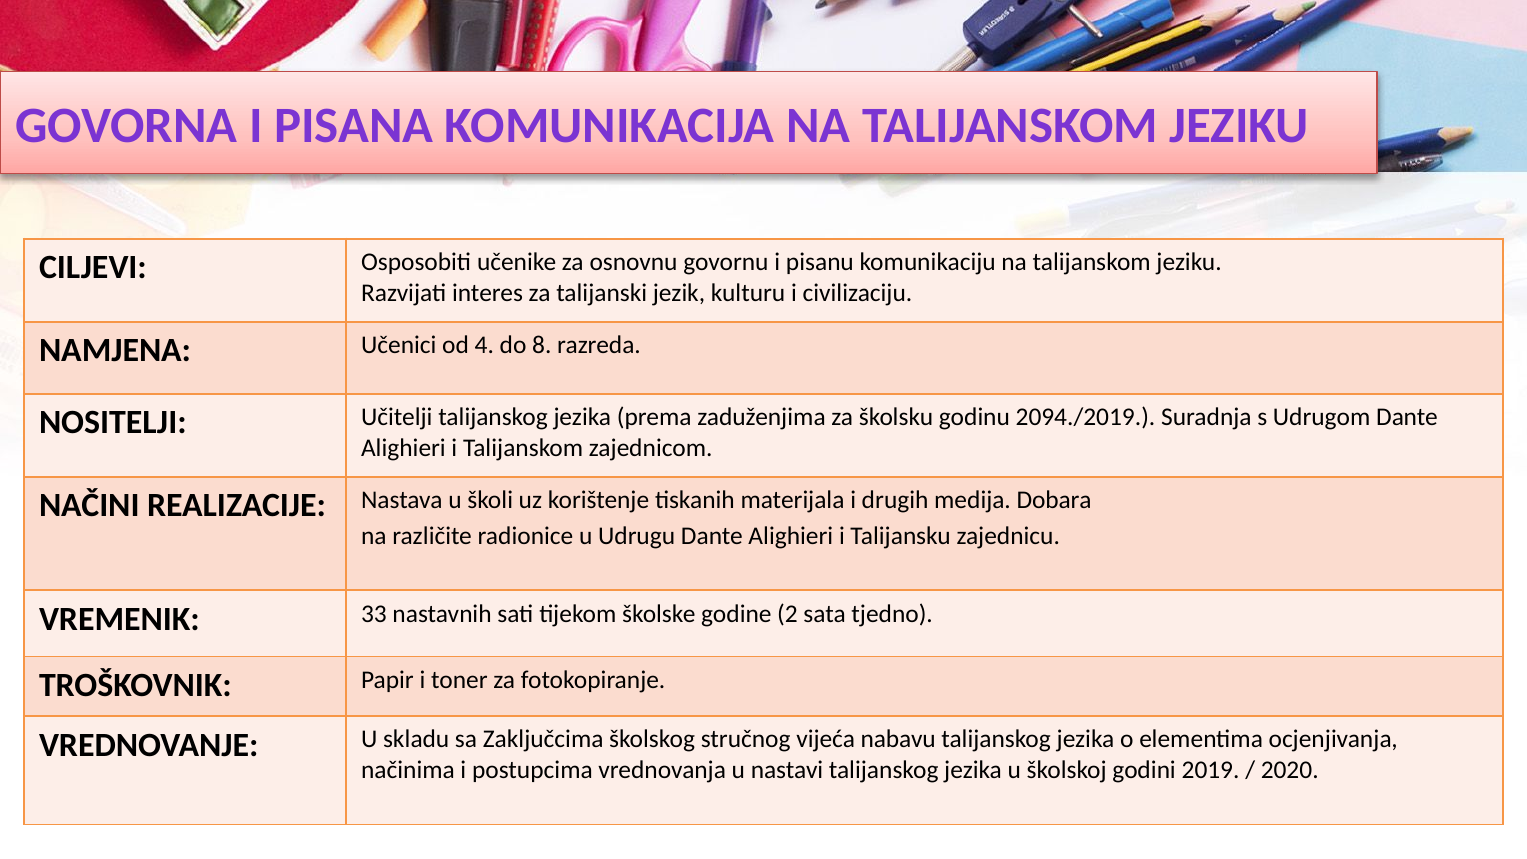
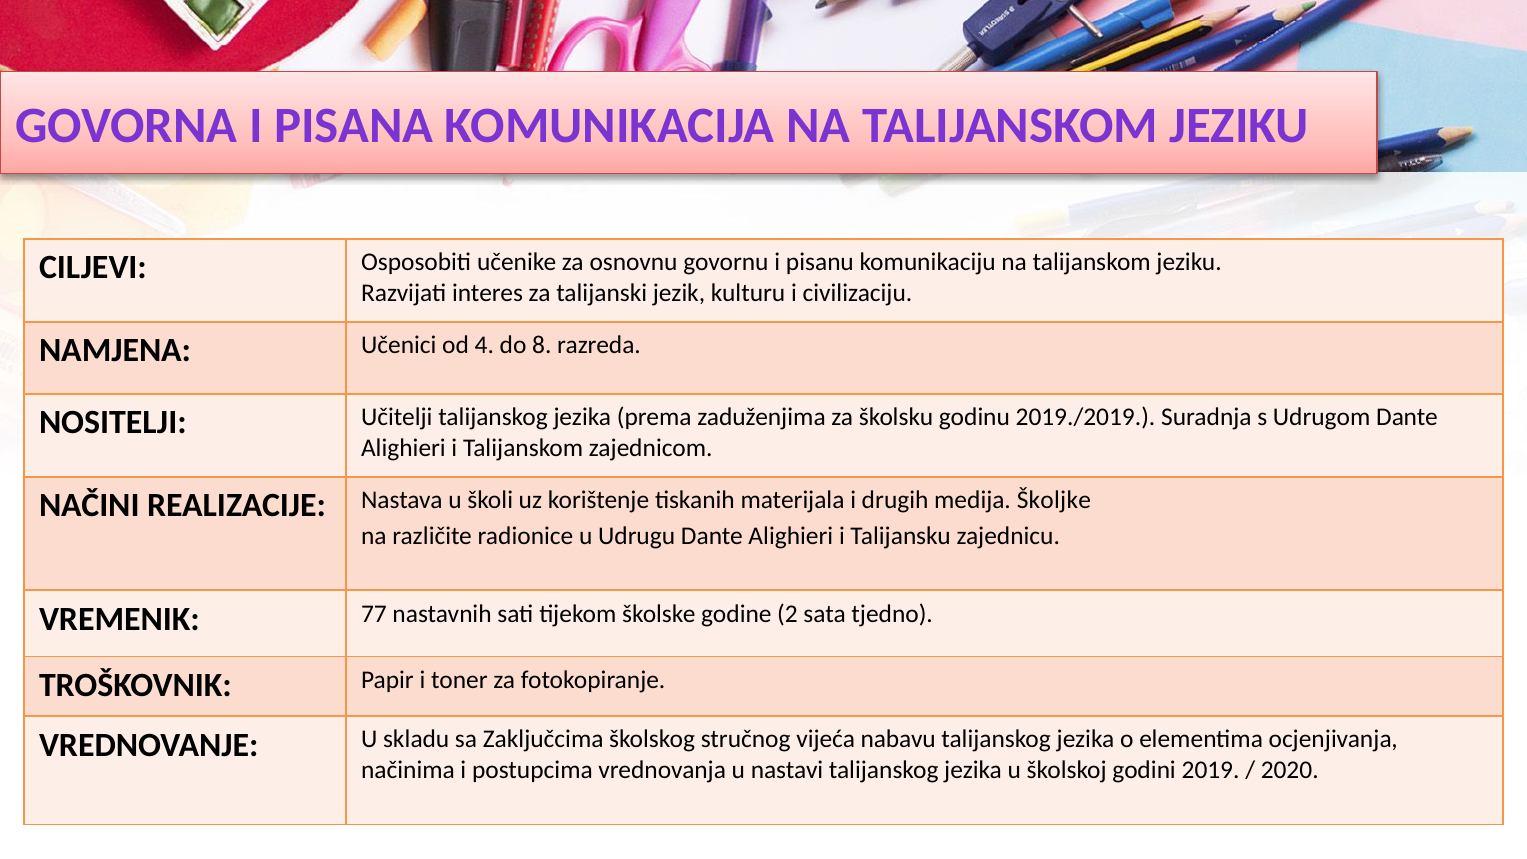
2094./2019: 2094./2019 -> 2019./2019
Dobara: Dobara -> Školjke
33: 33 -> 77
